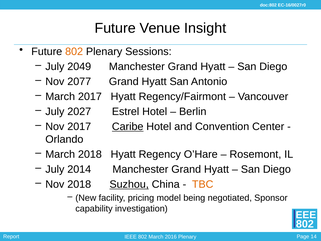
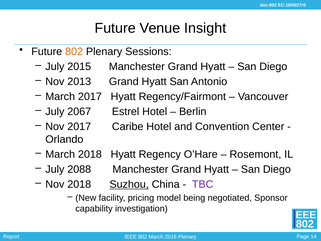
2049: 2049 -> 2015
2077: 2077 -> 2013
2027: 2027 -> 2067
Caribe underline: present -> none
2014: 2014 -> 2088
TBC colour: orange -> purple
